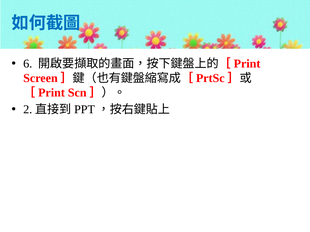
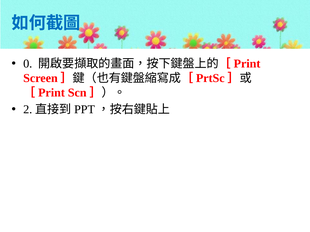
6: 6 -> 0
